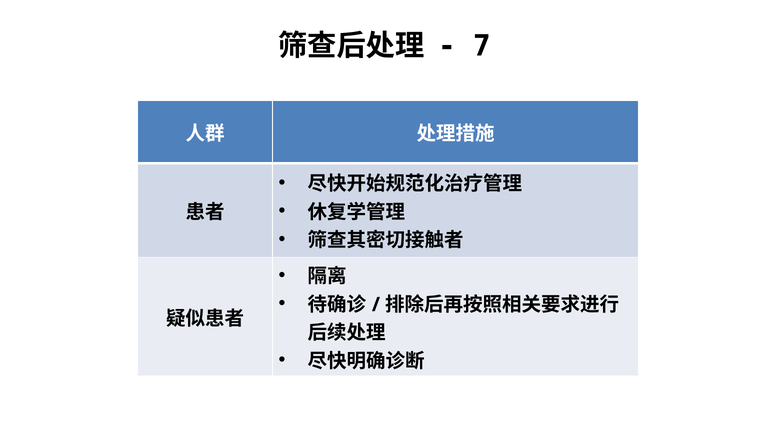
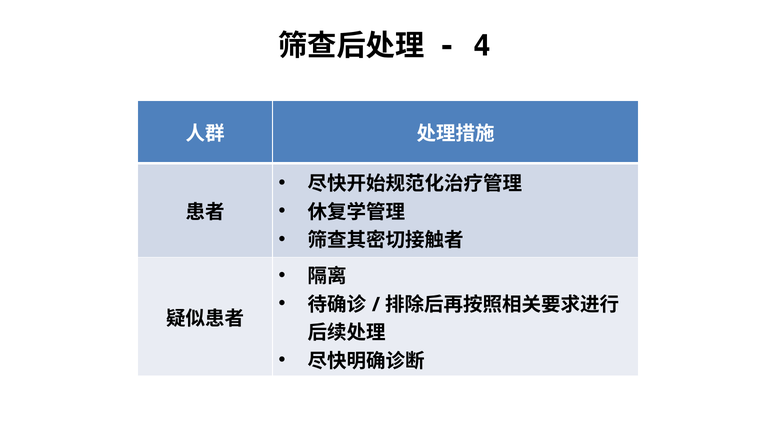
7: 7 -> 4
